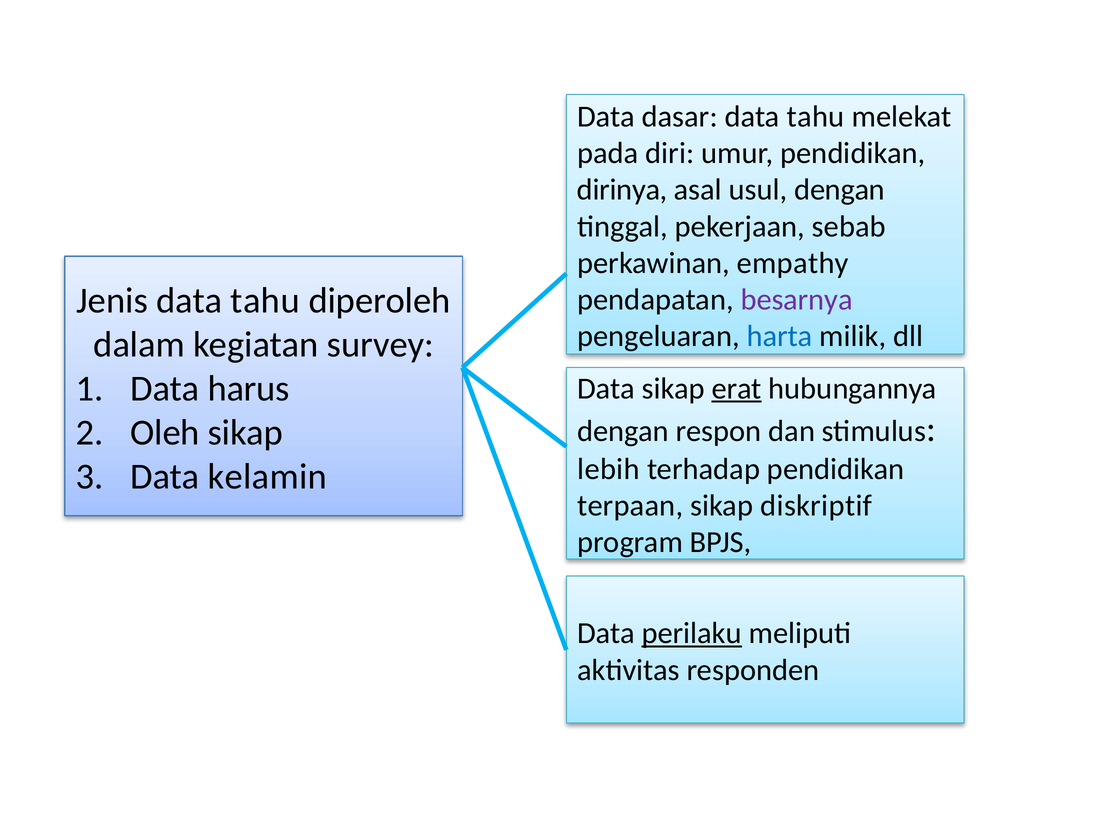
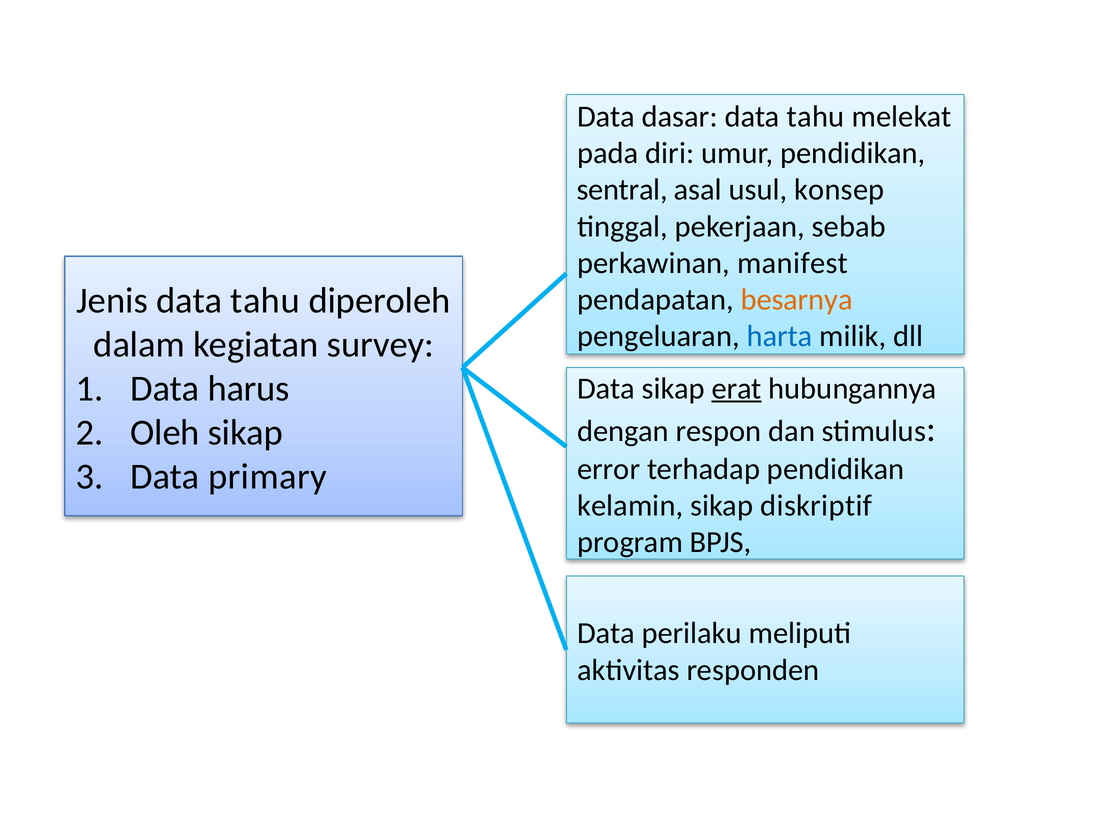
dirinya: dirinya -> sentral
usul dengan: dengan -> konsep
empathy: empathy -> manifest
besarnya colour: purple -> orange
lebih: lebih -> error
kelamin: kelamin -> primary
terpaan: terpaan -> kelamin
perilaku underline: present -> none
